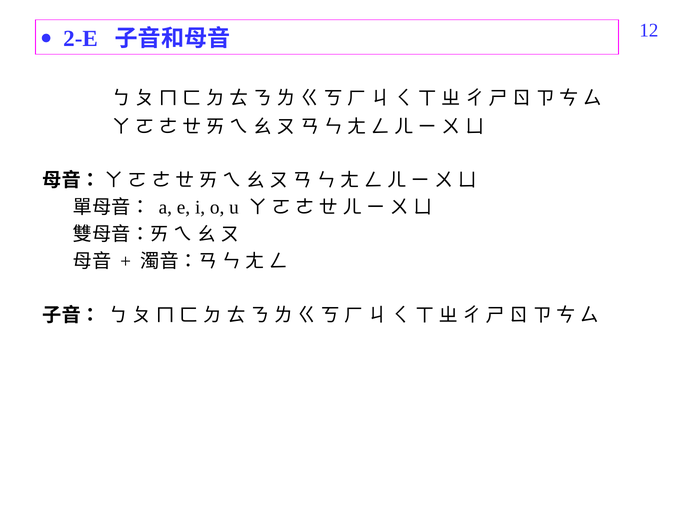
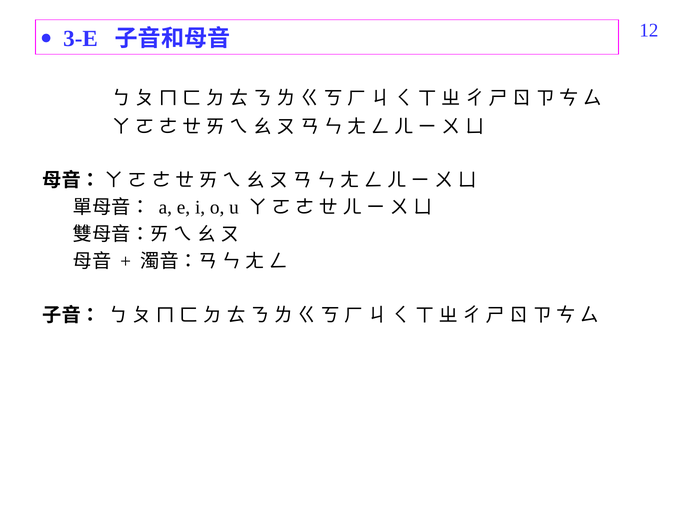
2-E: 2-E -> 3-E
